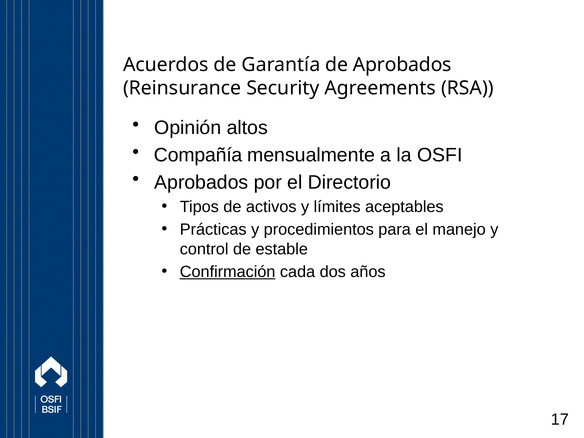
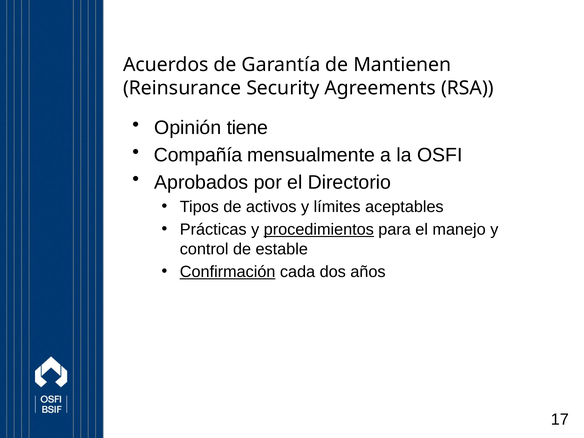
de Aprobados: Aprobados -> Mantienen
altos: altos -> tiene
procedimientos underline: none -> present
